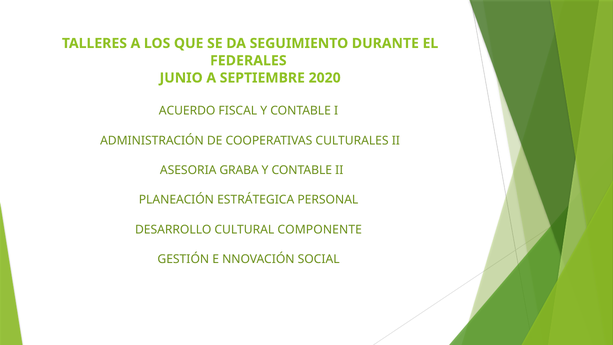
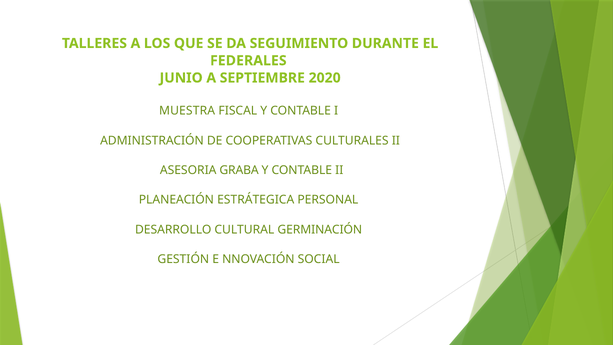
ACUERDO: ACUERDO -> MUESTRA
COMPONENTE: COMPONENTE -> GERMINACIÓN
